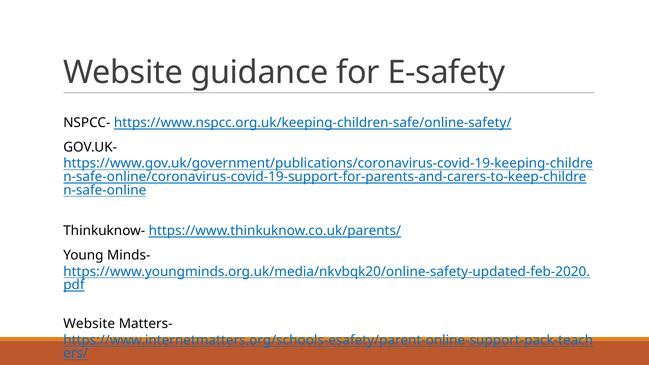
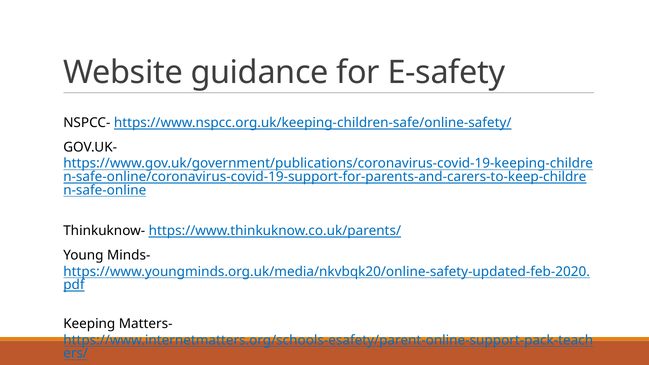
Website at (89, 324): Website -> Keeping
